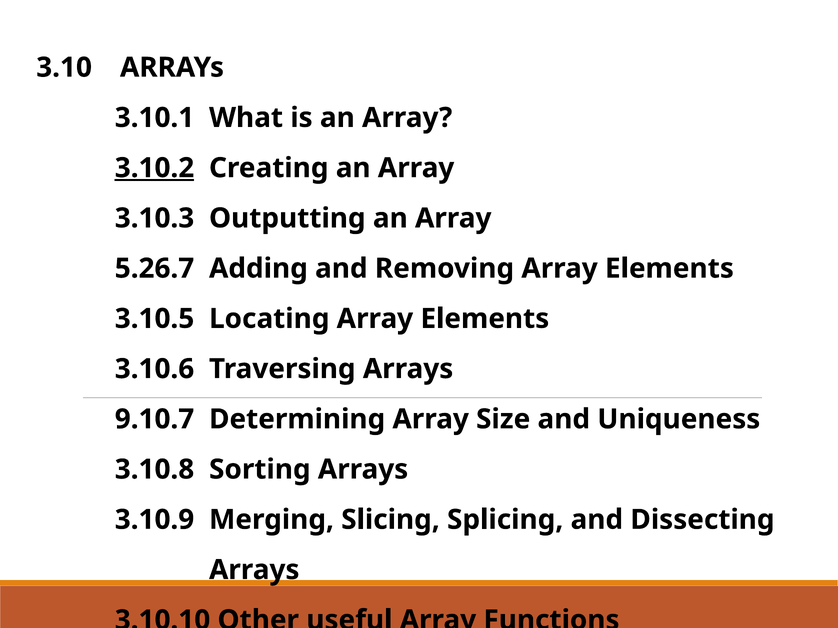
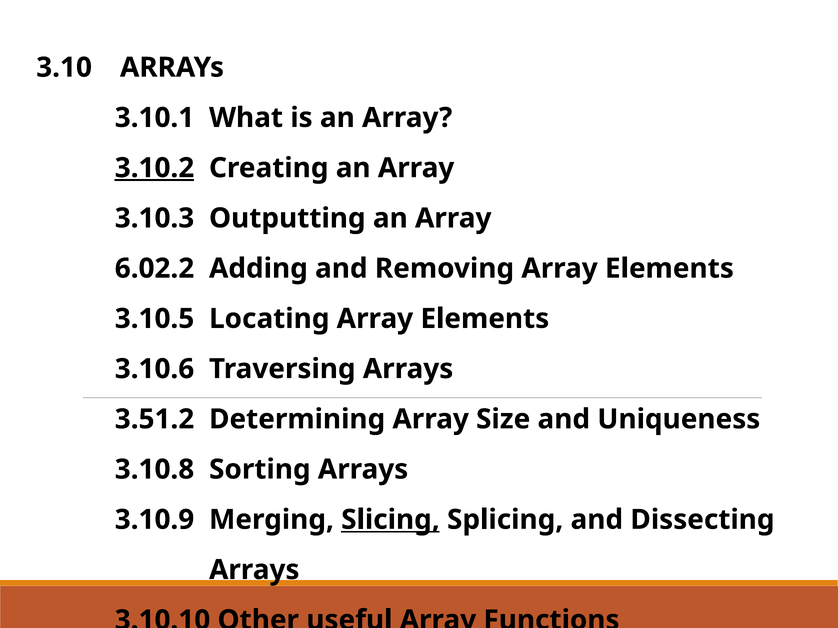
5.26.7: 5.26.7 -> 6.02.2
9.10.7: 9.10.7 -> 3.51.2
Slicing underline: none -> present
